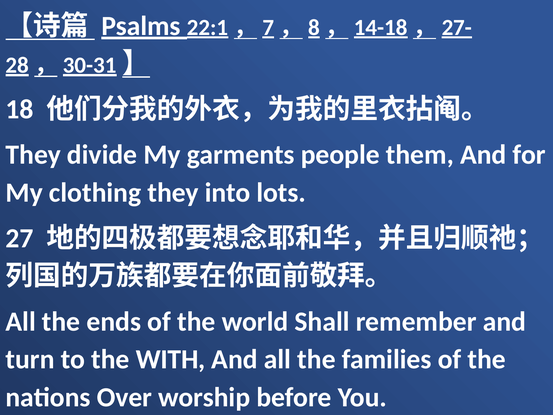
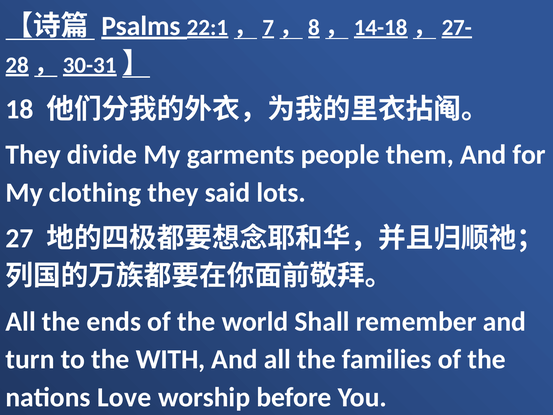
into: into -> said
Over: Over -> Love
